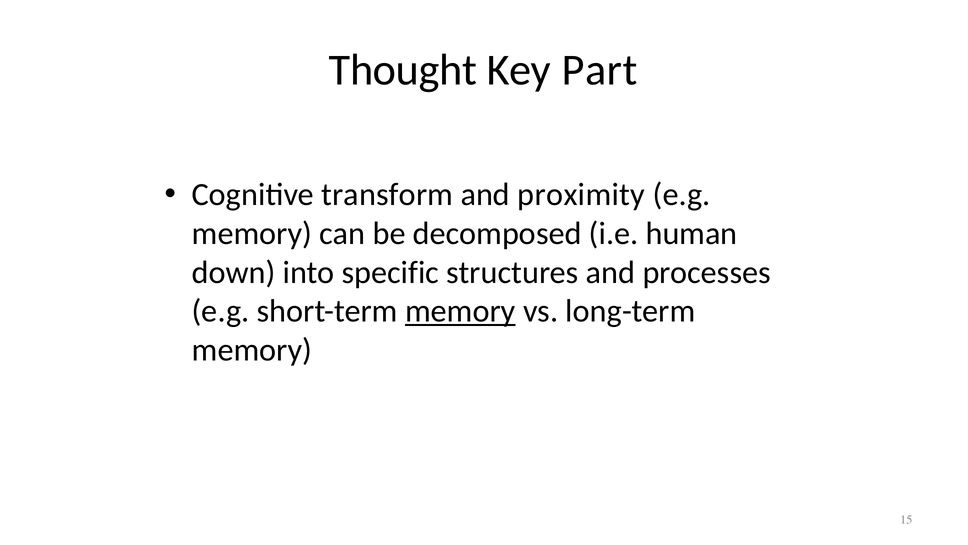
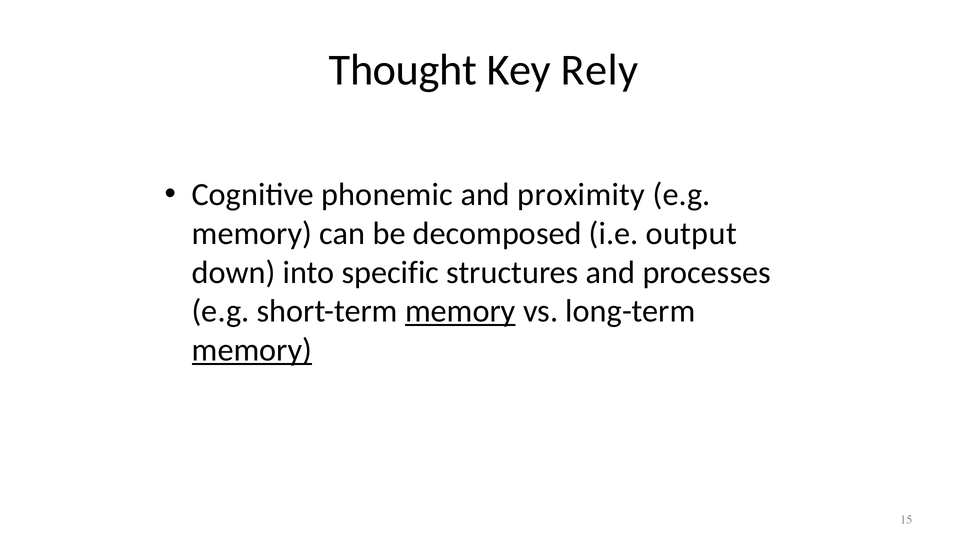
Part: Part -> Rely
transform: transform -> phonemic
human: human -> output
memory at (252, 350) underline: none -> present
